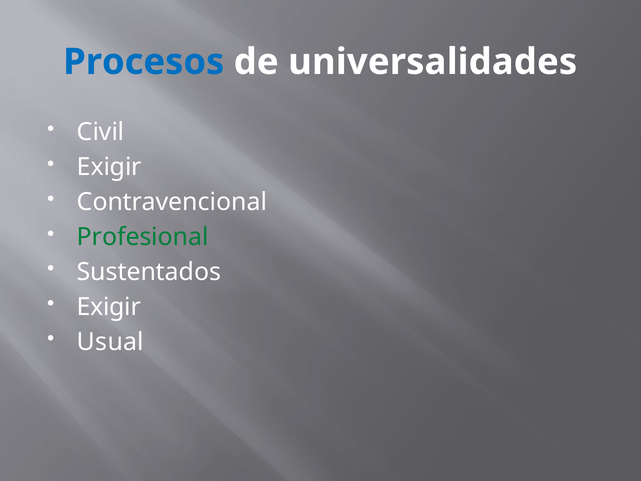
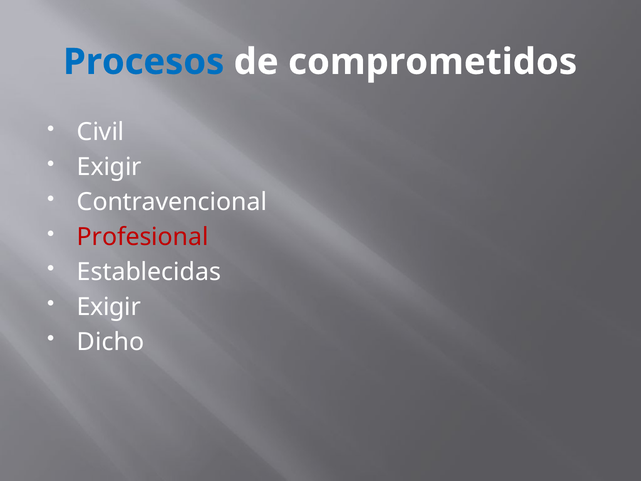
universalidades: universalidades -> comprometidos
Profesional colour: green -> red
Sustentados: Sustentados -> Establecidas
Usual: Usual -> Dicho
